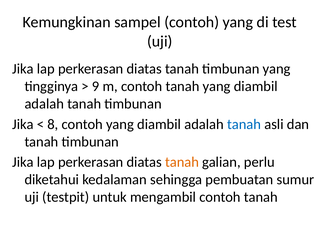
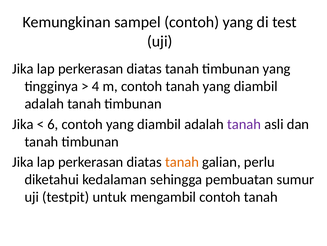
9: 9 -> 4
8: 8 -> 6
tanah at (244, 124) colour: blue -> purple
